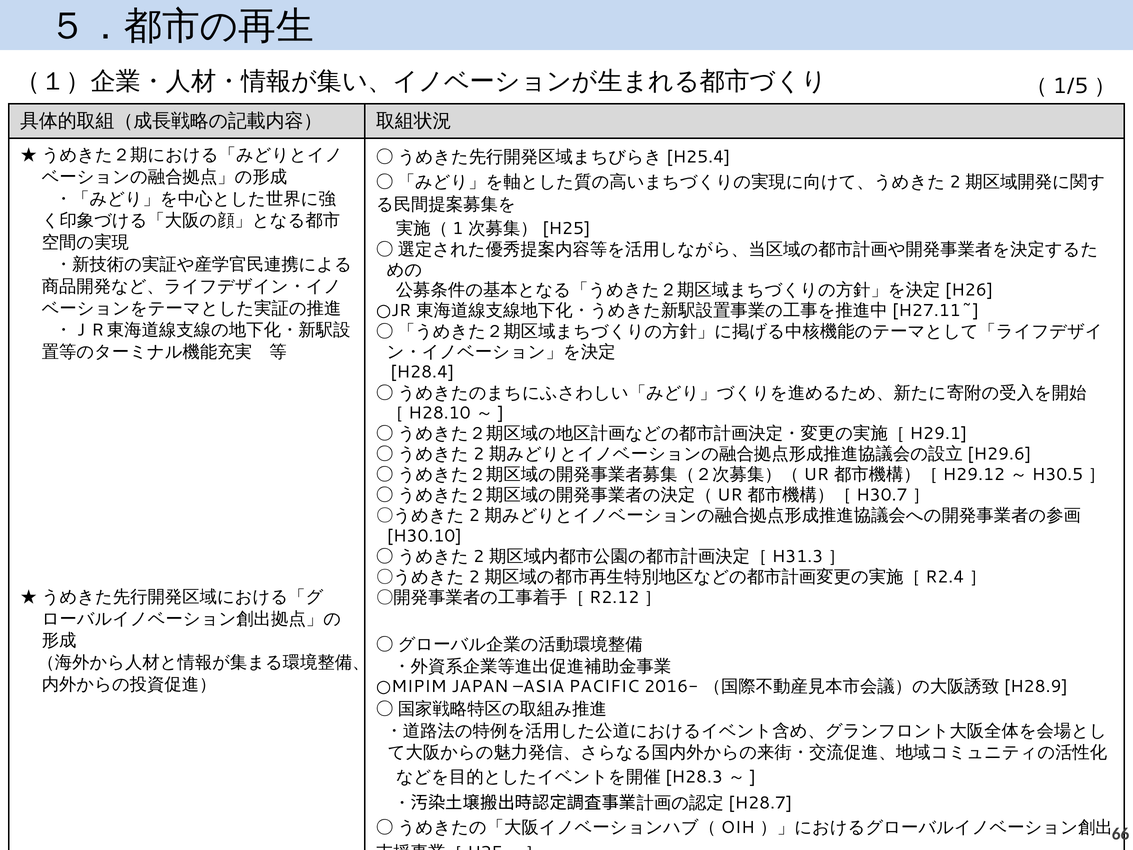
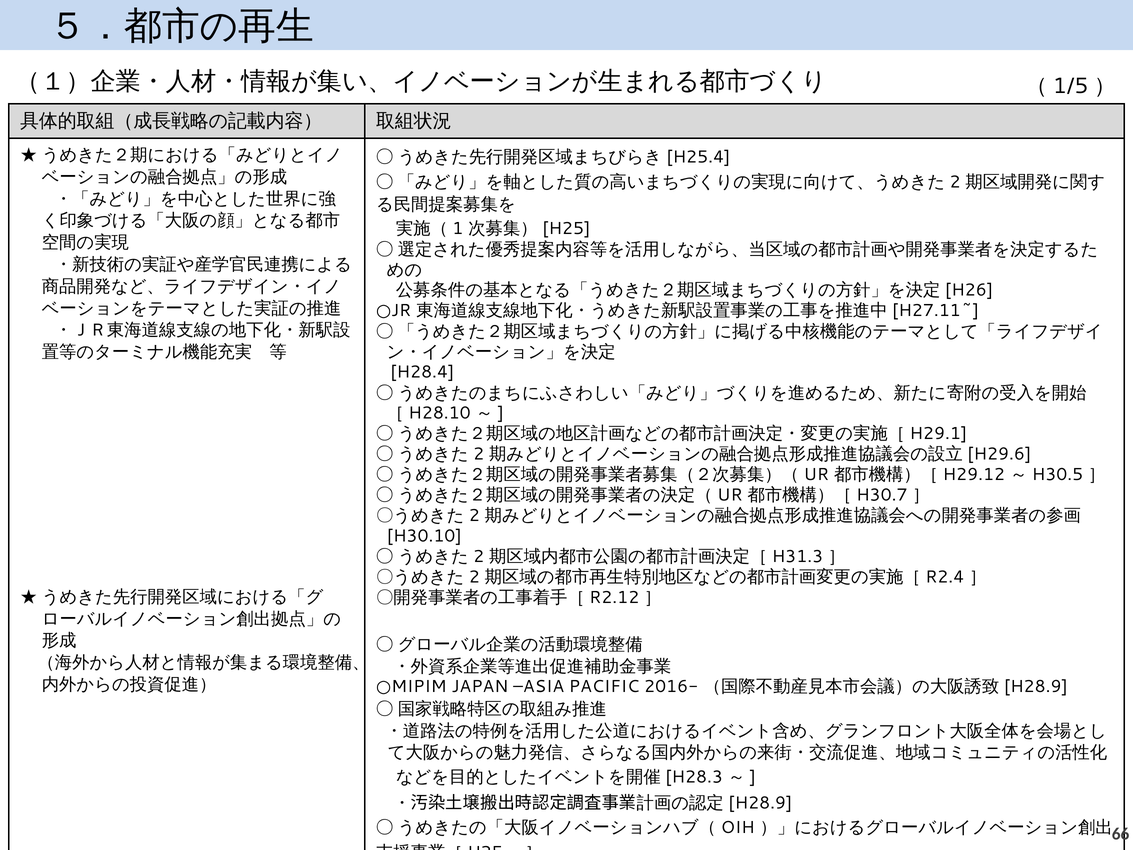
H28.7 at (760, 803): H28.7 -> H28.9
